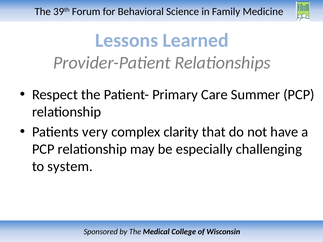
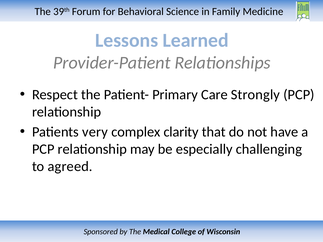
Summer: Summer -> Strongly
system: system -> agreed
